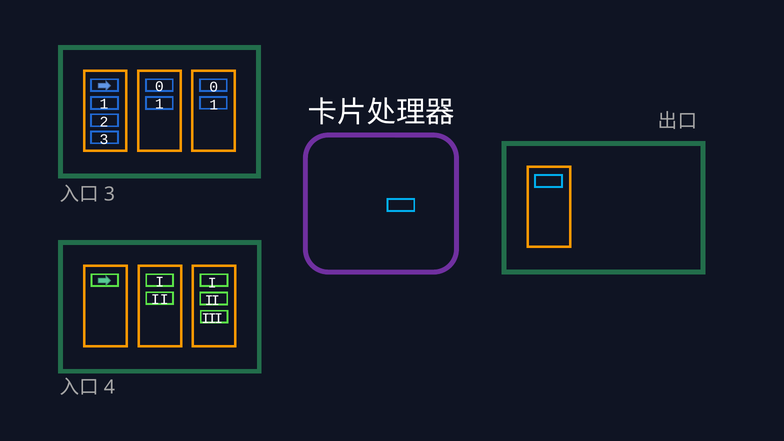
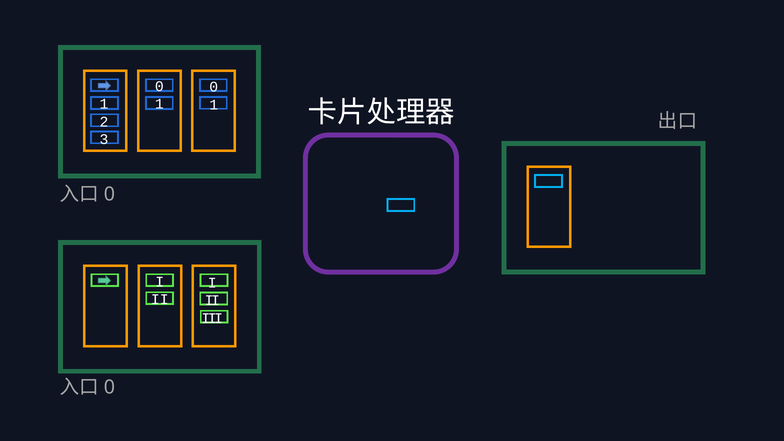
3 at (109, 194): 3 -> 0
4 at (109, 387): 4 -> 0
